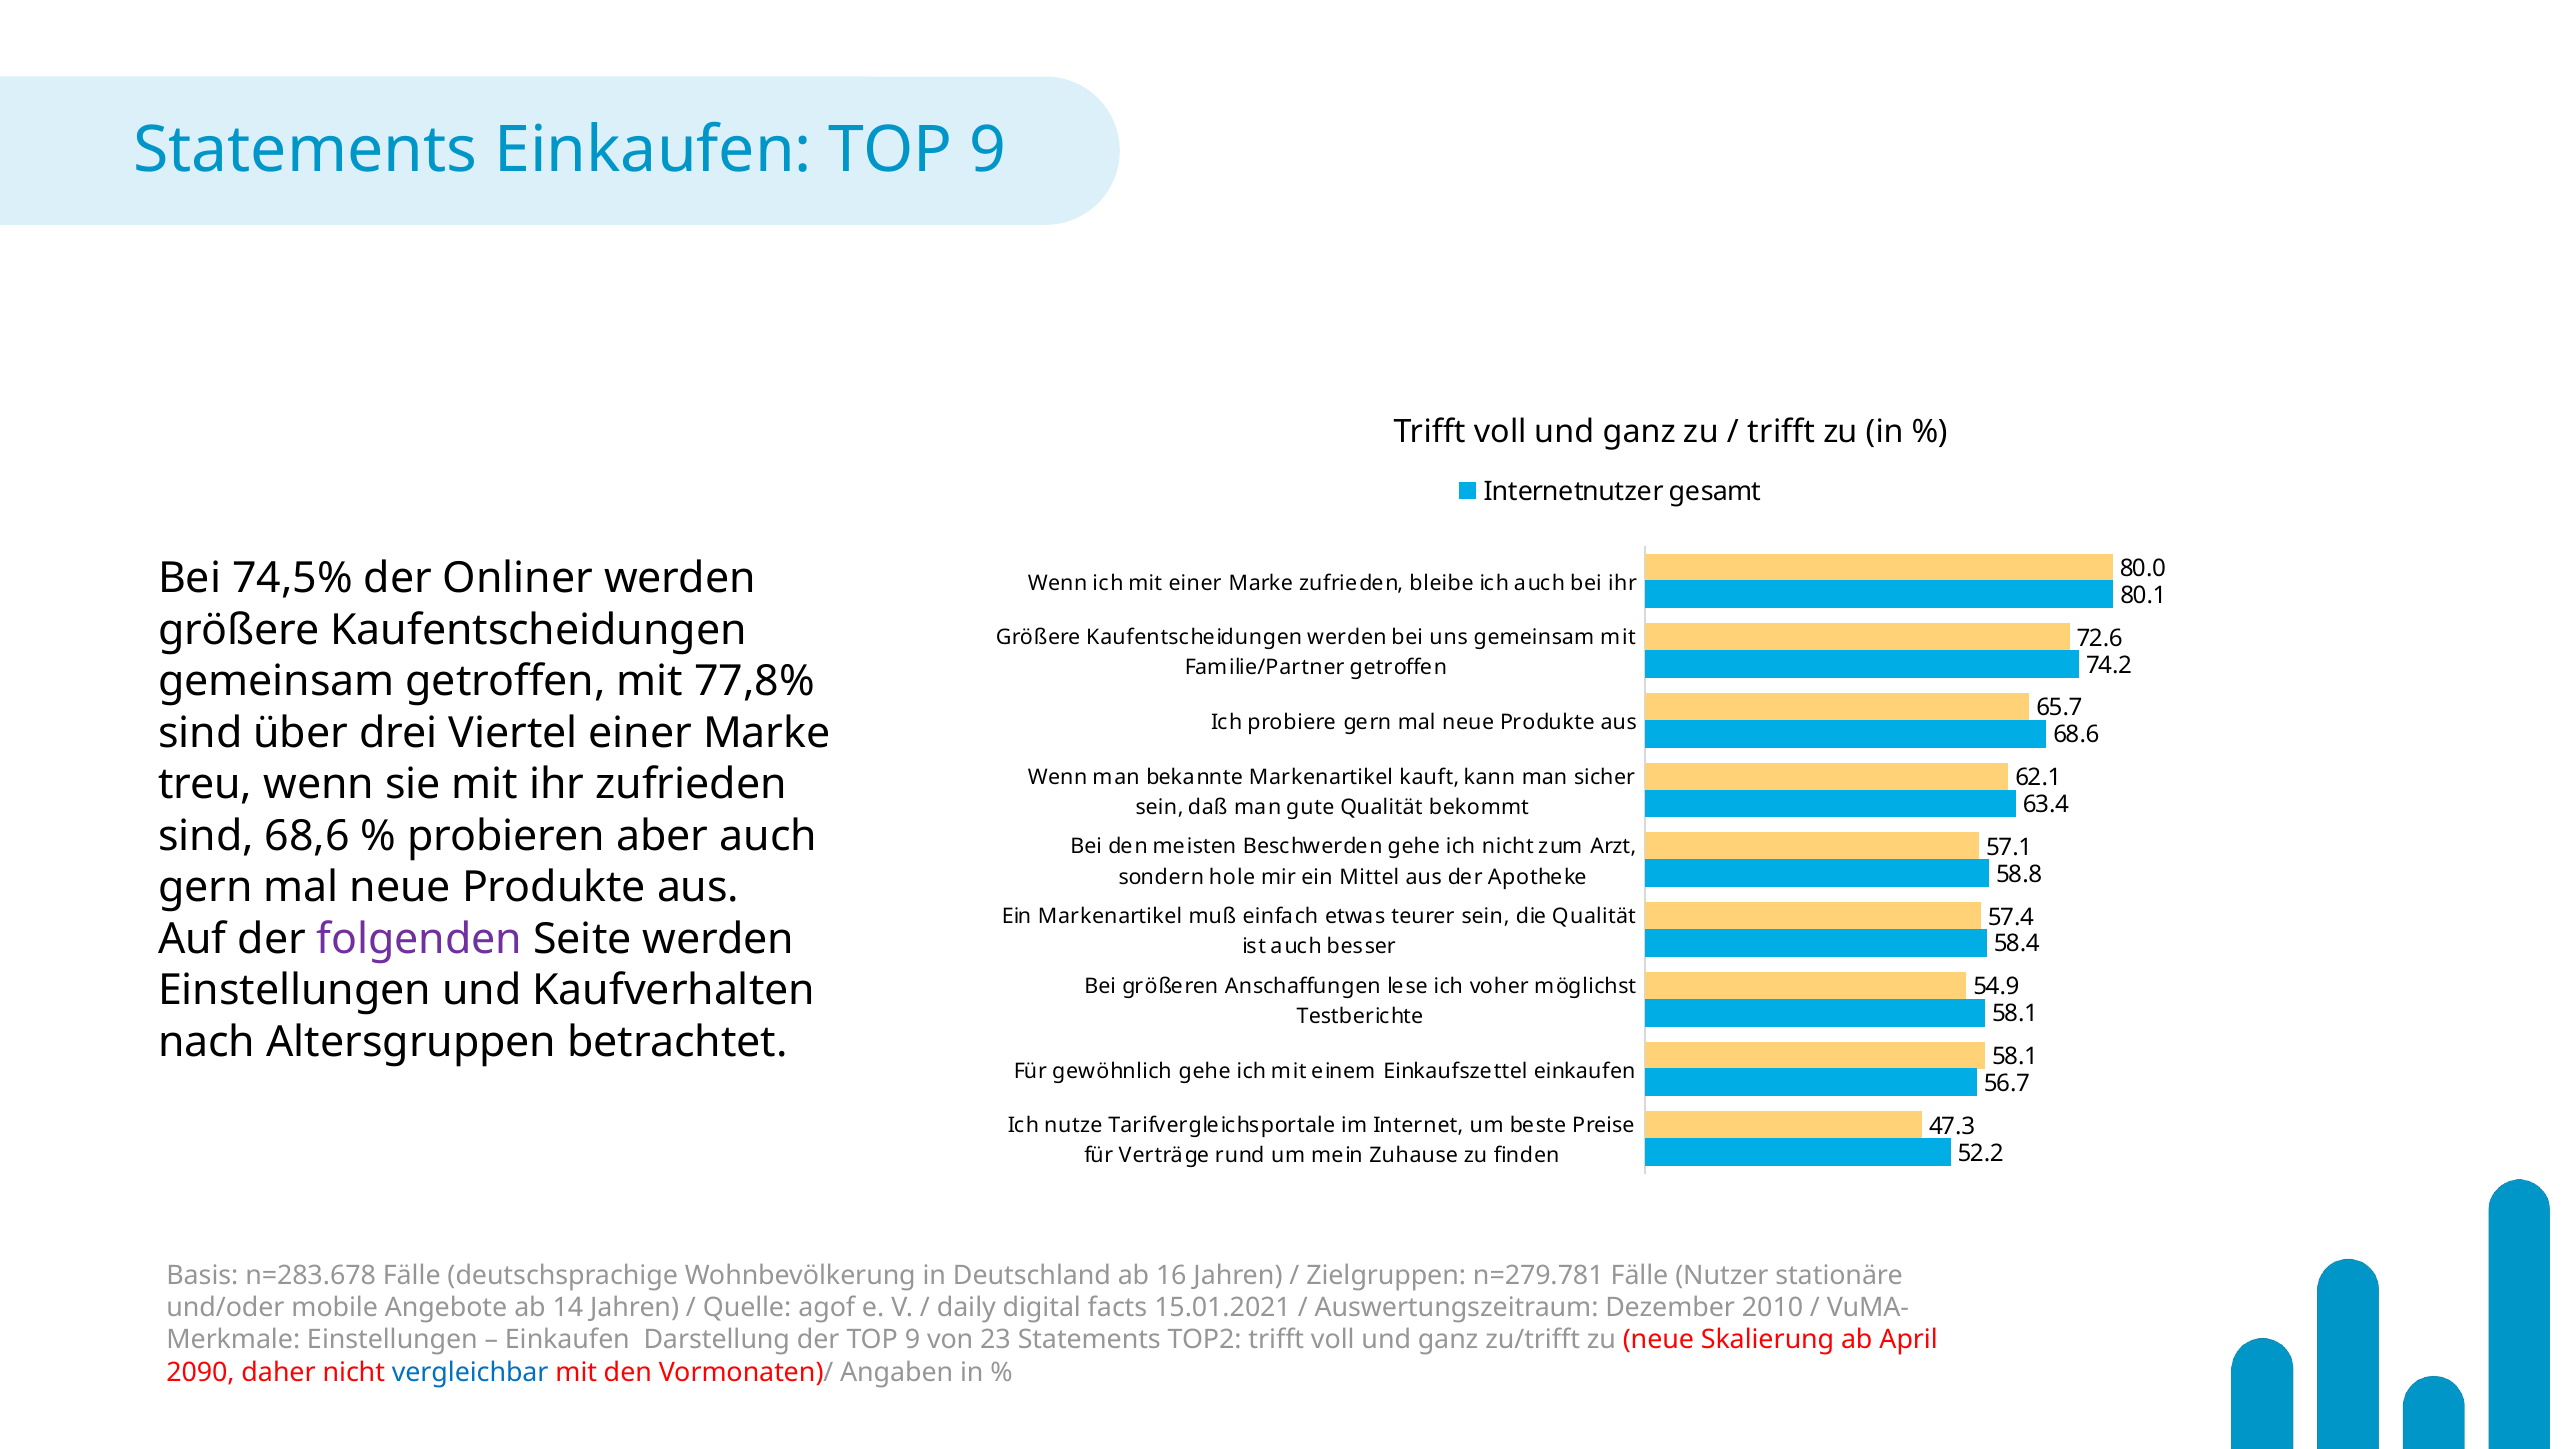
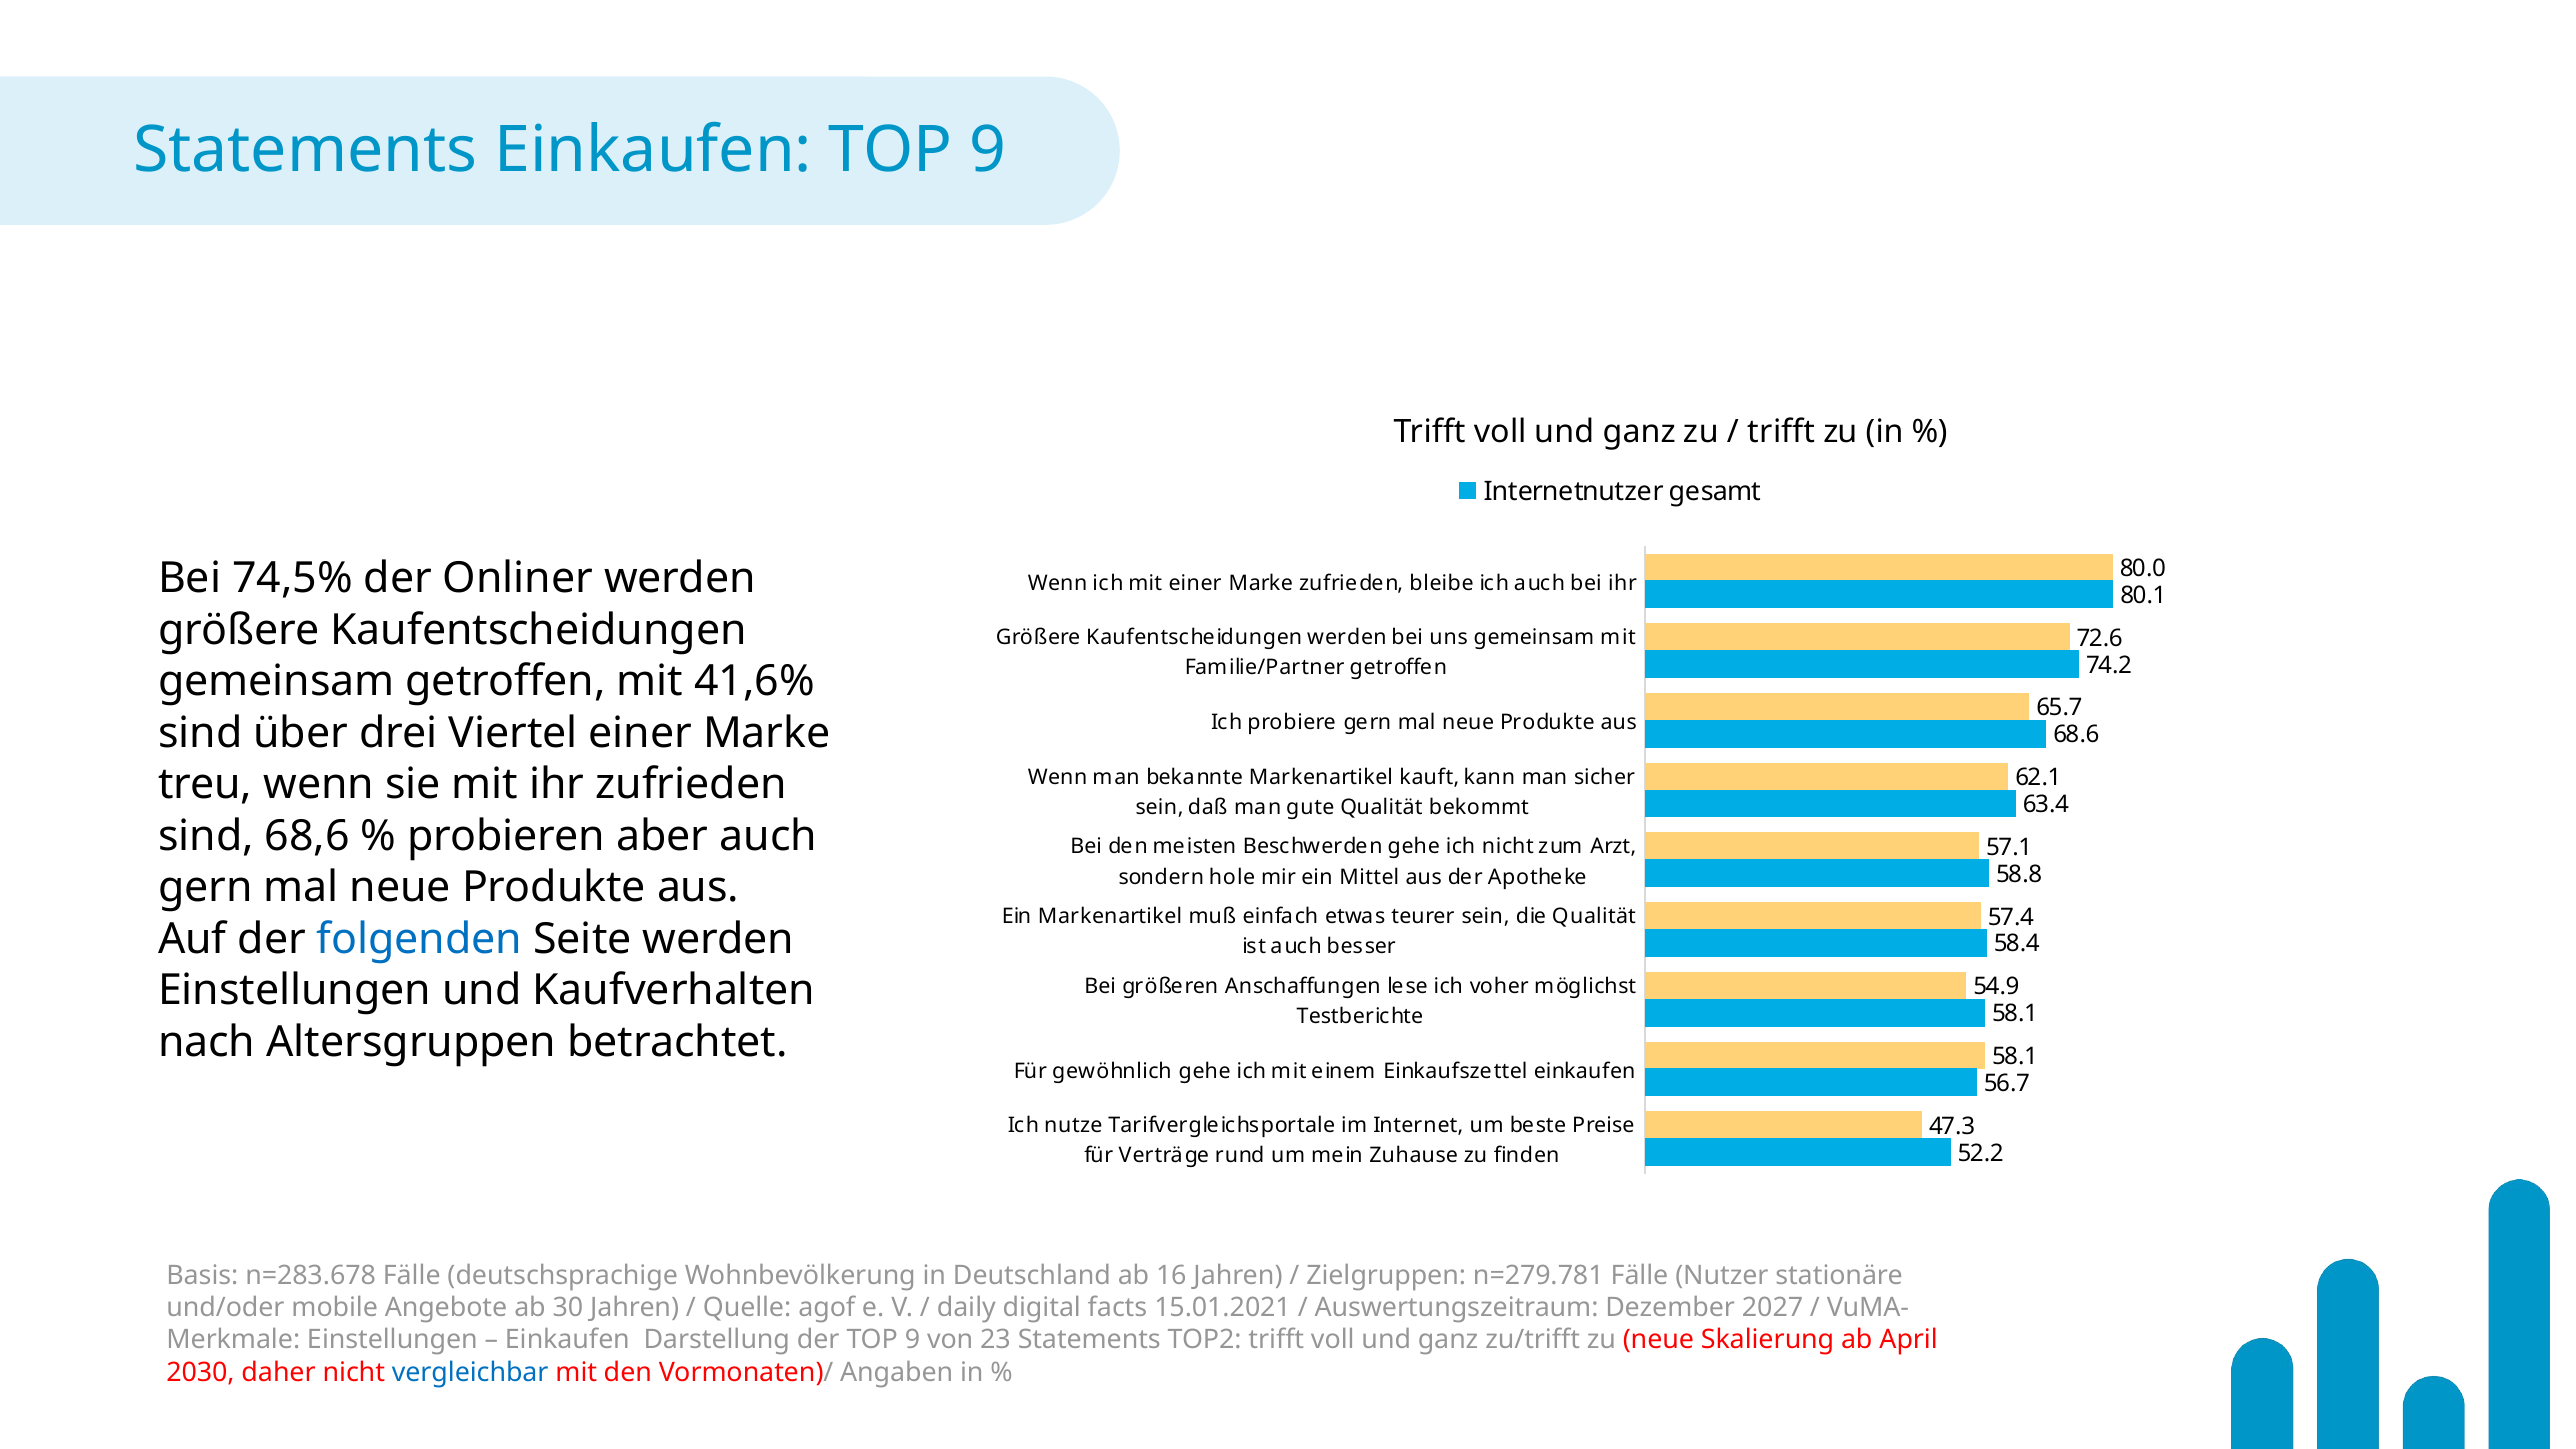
77,8%: 77,8% -> 41,6%
folgenden colour: purple -> blue
14: 14 -> 30
2010: 2010 -> 2027
2090: 2090 -> 2030
